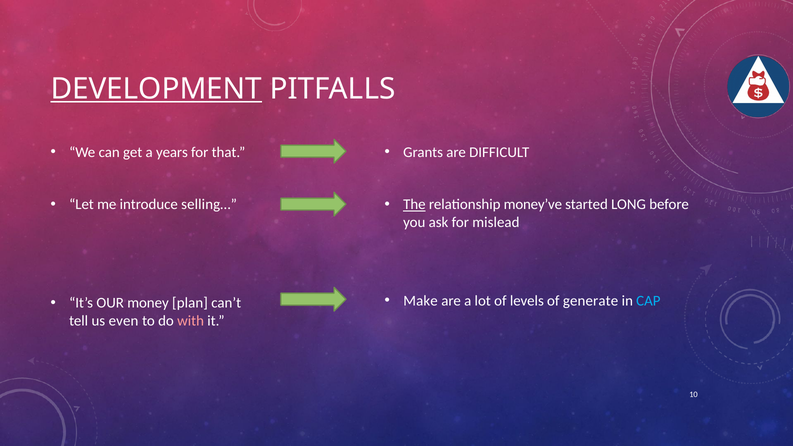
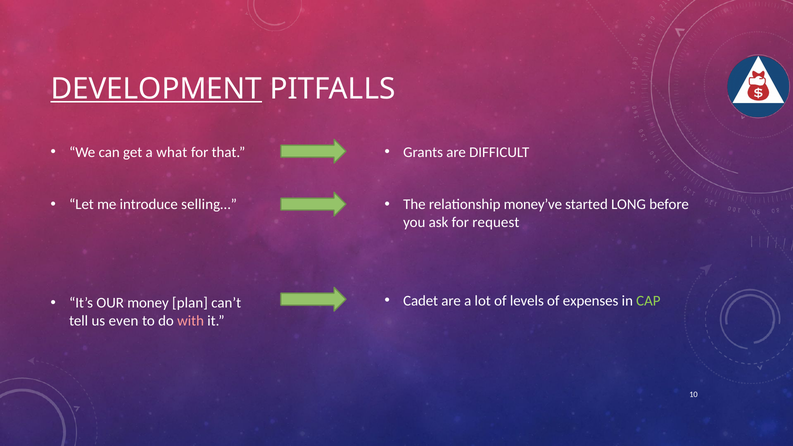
years: years -> what
The underline: present -> none
mislead: mislead -> request
Make: Make -> Cadet
generate: generate -> expenses
CAP colour: light blue -> light green
